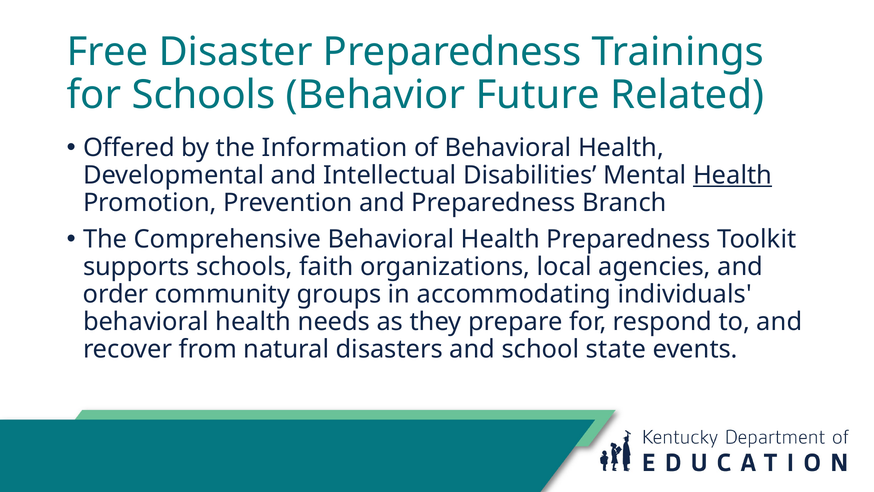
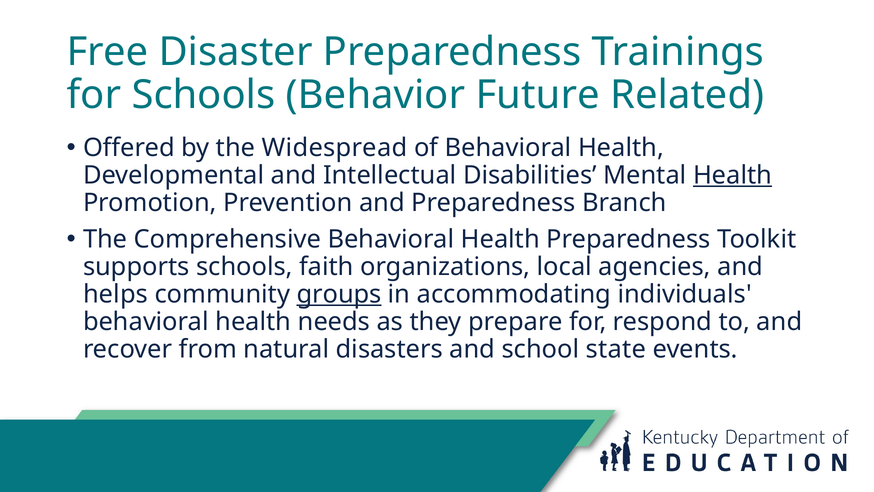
Information: Information -> Widespread
order: order -> helps
groups underline: none -> present
